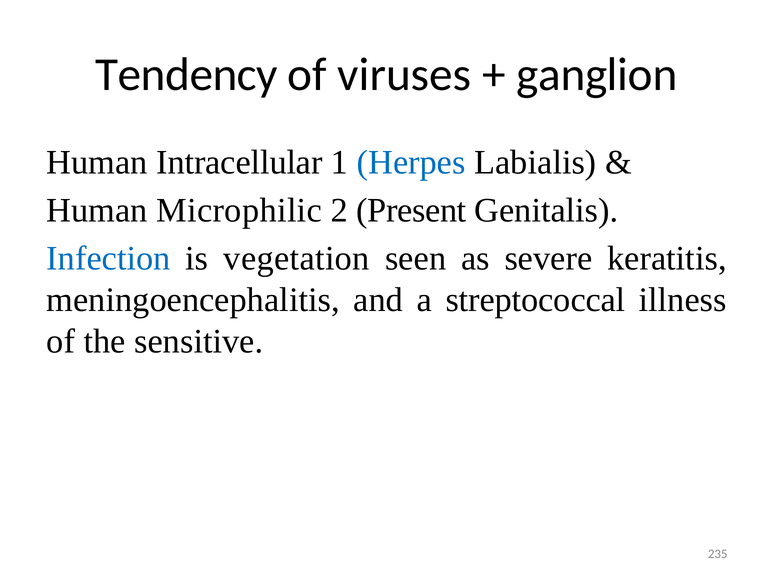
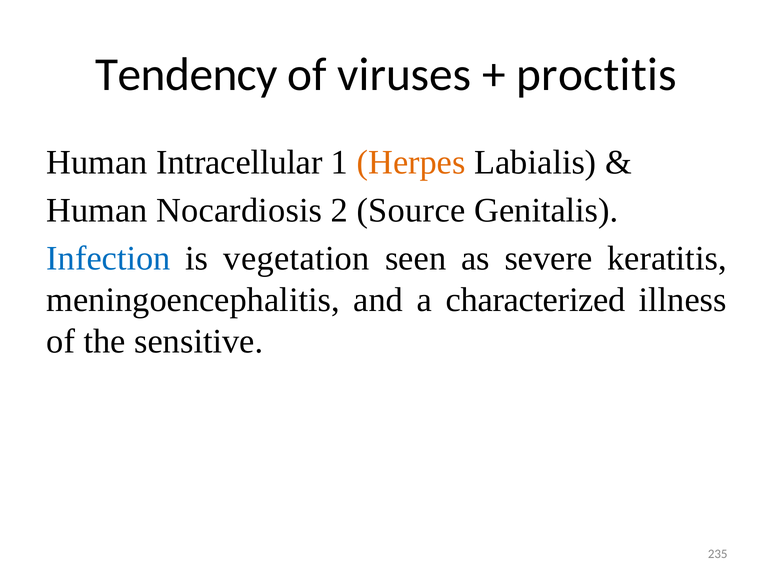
ganglion: ganglion -> proctitis
Herpes colour: blue -> orange
Microphilic: Microphilic -> Nocardiosis
Present: Present -> Source
streptococcal: streptococcal -> characterized
